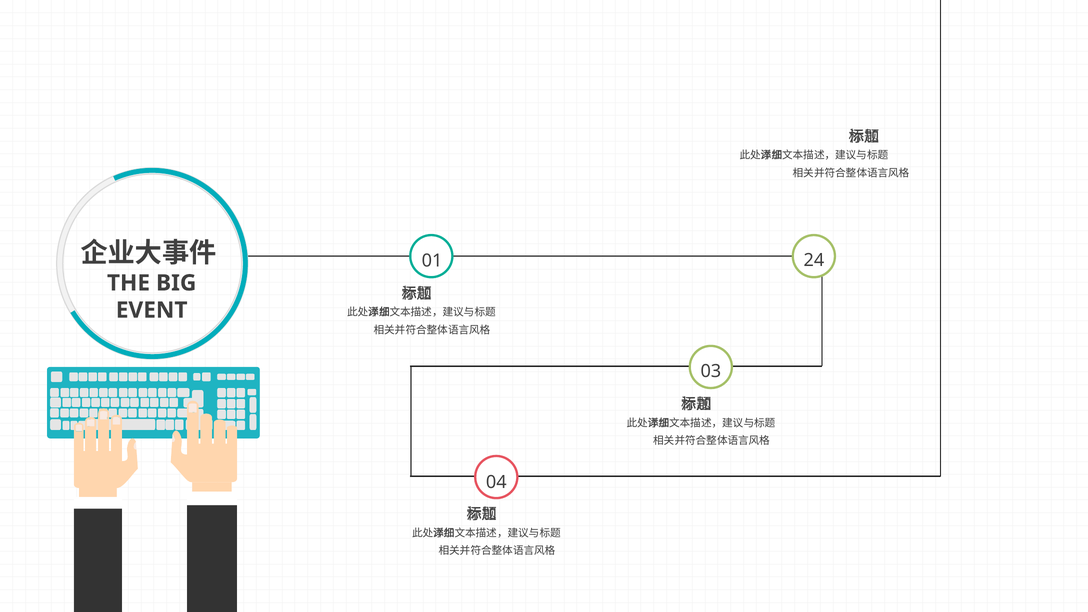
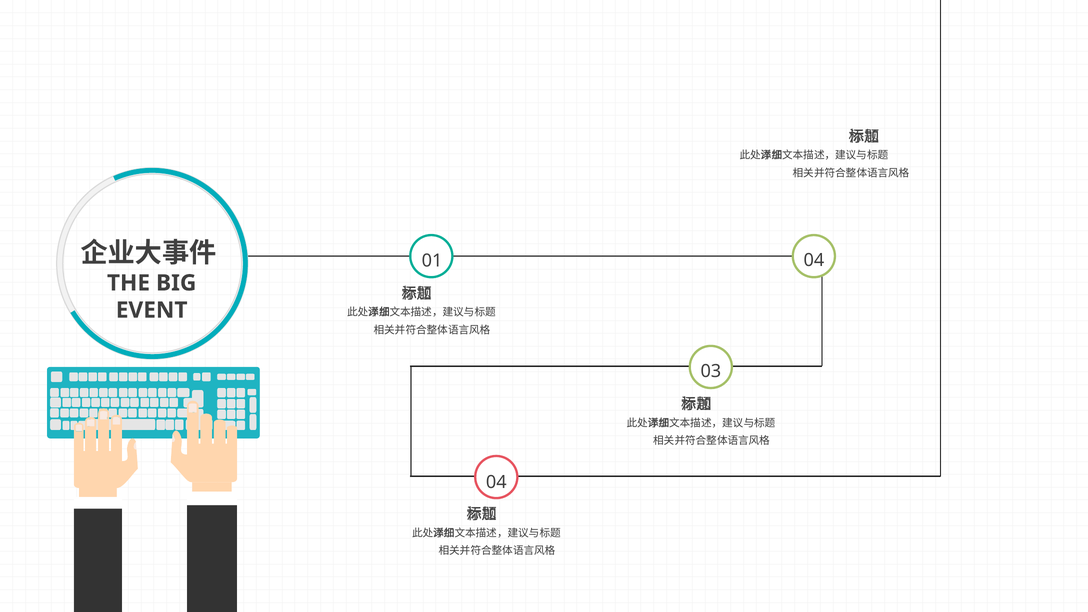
01 24: 24 -> 04
